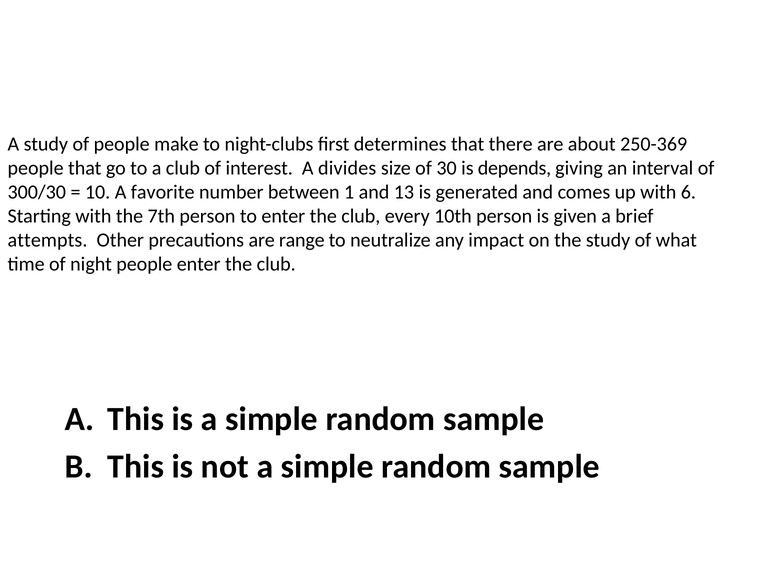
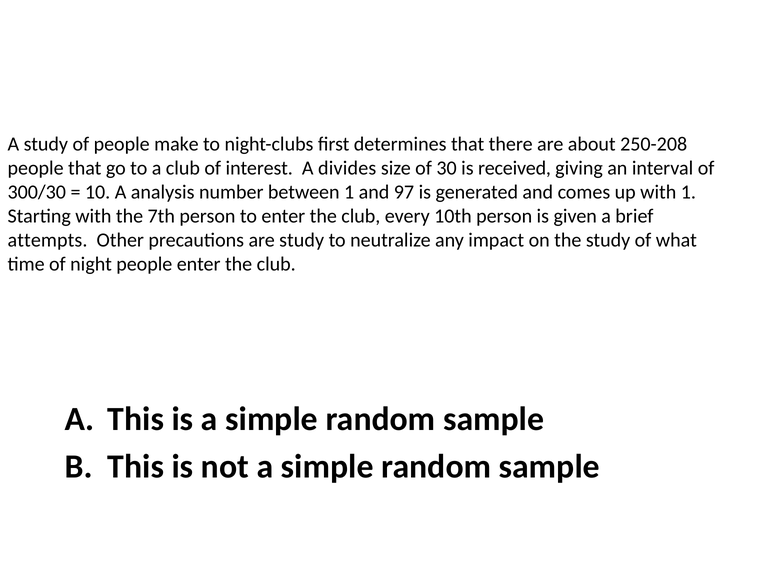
250-369: 250-369 -> 250-208
depends: depends -> received
favorite: favorite -> analysis
13: 13 -> 97
with 6: 6 -> 1
are range: range -> study
